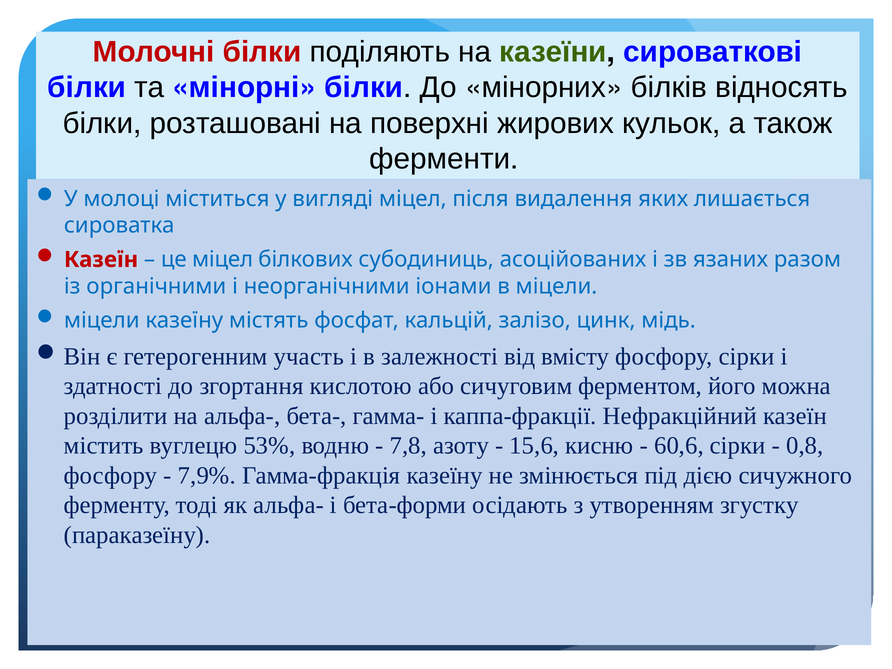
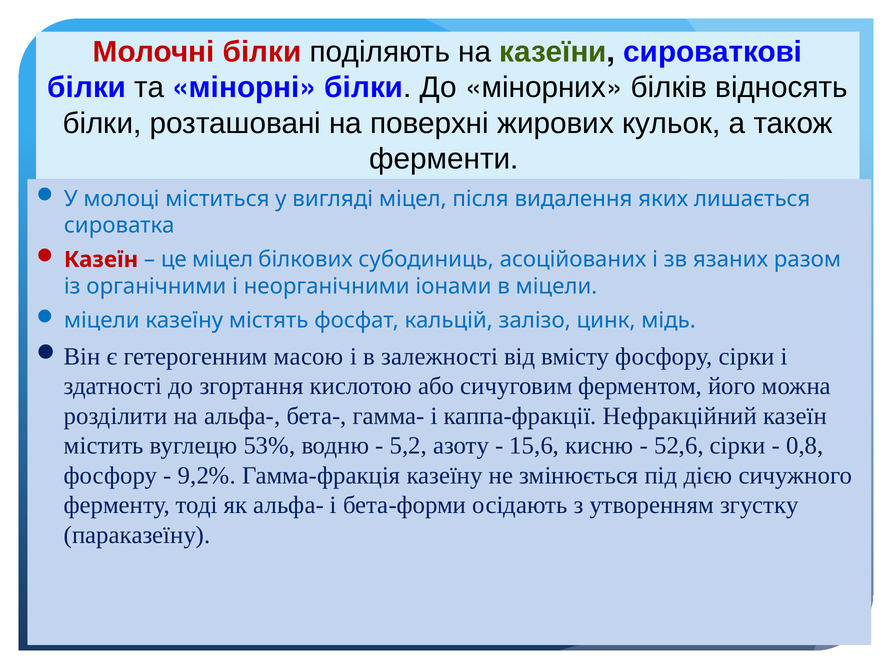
участь: участь -> масою
7,8: 7,8 -> 5,2
60,6: 60,6 -> 52,6
7,9%: 7,9% -> 9,2%
